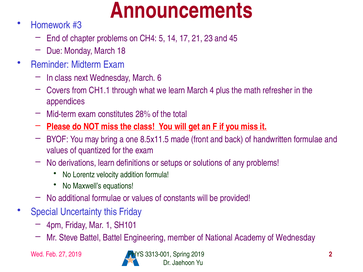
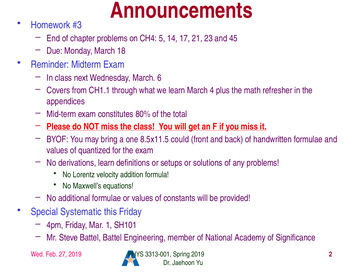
28%: 28% -> 80%
made: made -> could
Uncertainty: Uncertainty -> Systematic
of Wednesday: Wednesday -> Significance
